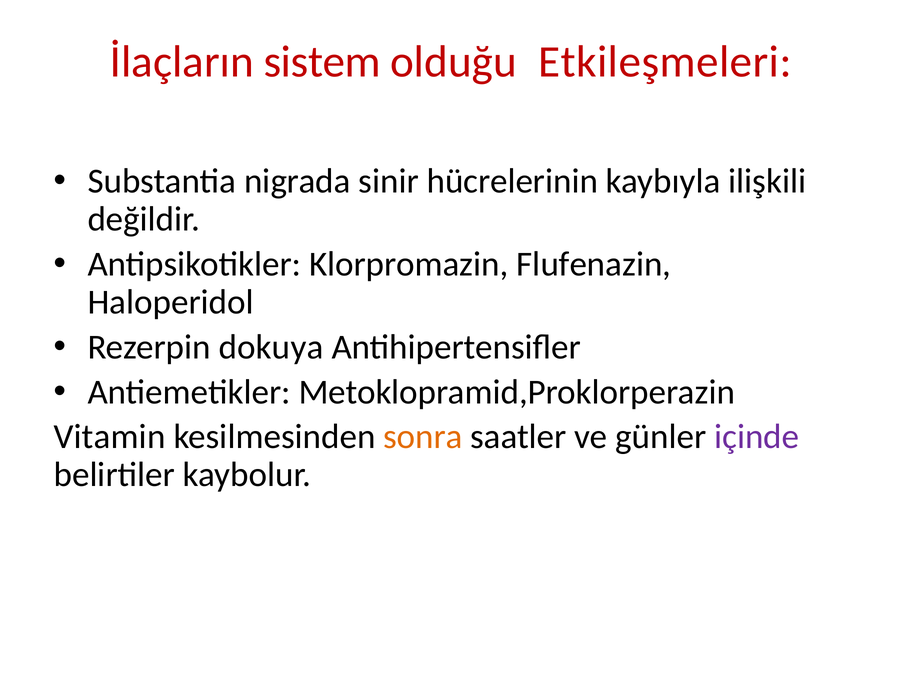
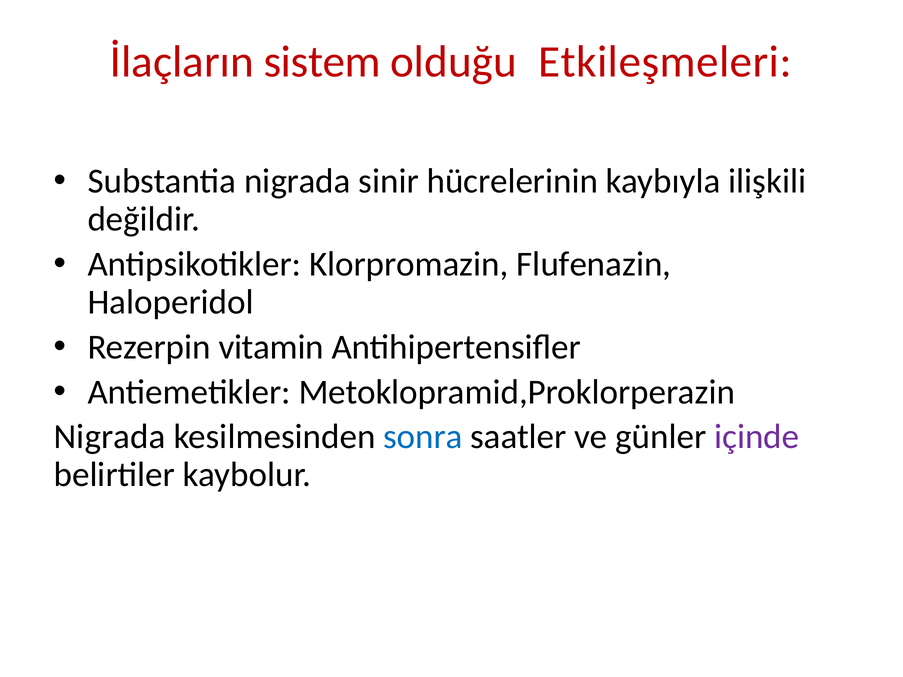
dokuya: dokuya -> vitamin
Vitamin at (110, 437): Vitamin -> Nigrada
sonra colour: orange -> blue
